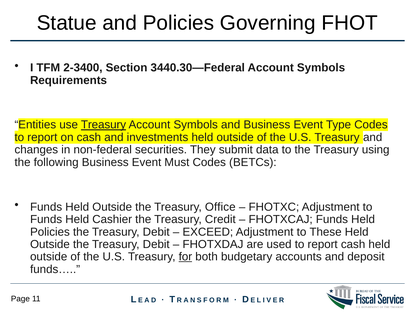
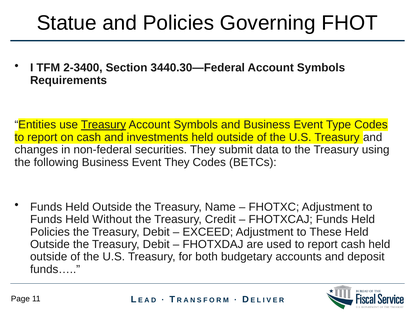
Event Must: Must -> They
Office: Office -> Name
Cashier: Cashier -> Without
for underline: present -> none
